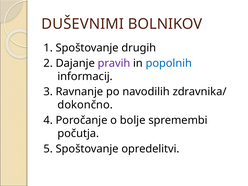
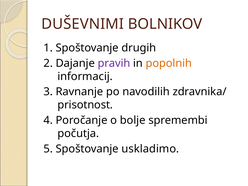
popolnih colour: blue -> orange
dokončno: dokončno -> prisotnost
opredelitvi: opredelitvi -> uskladimo
